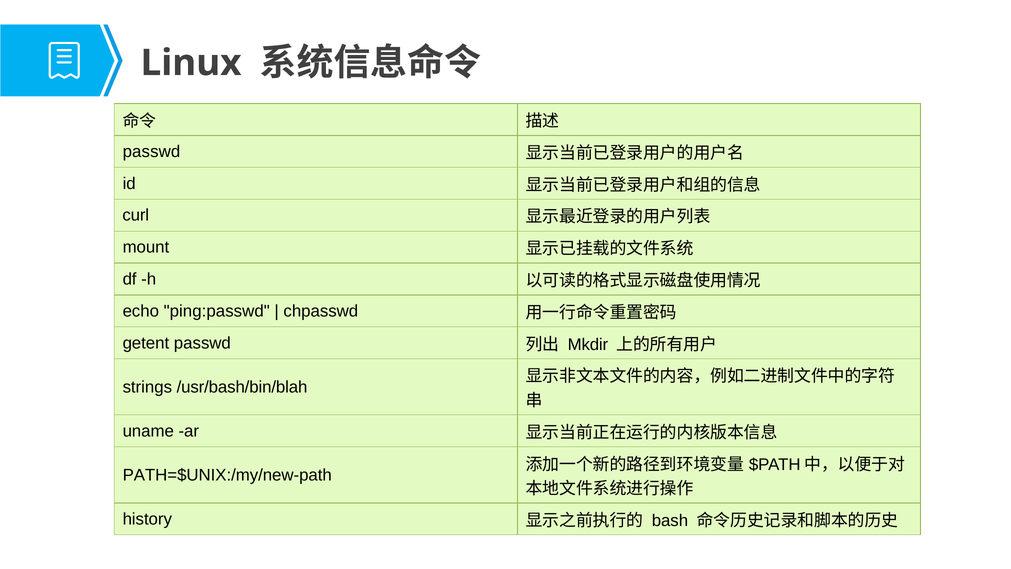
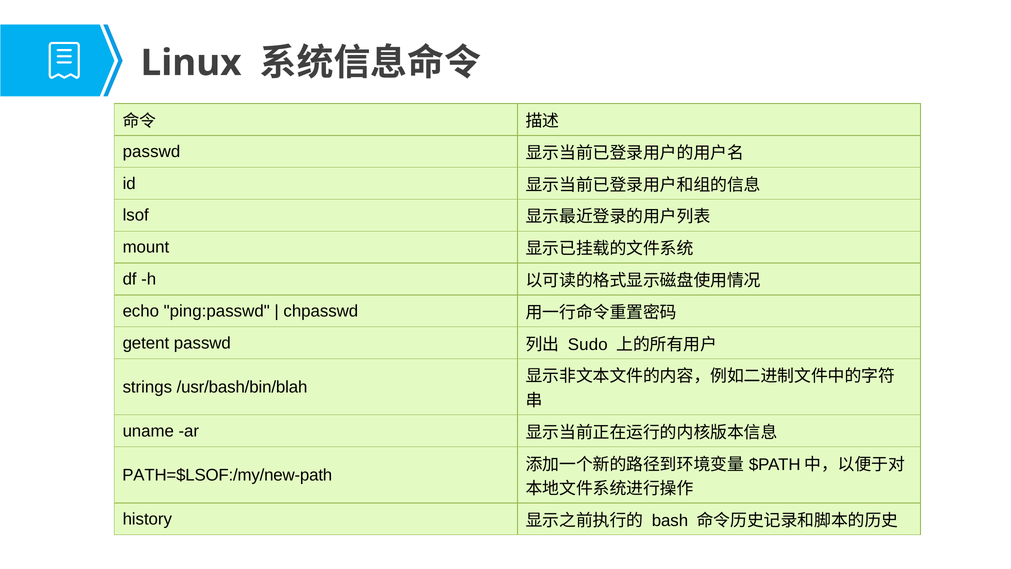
curl: curl -> lsof
Mkdir: Mkdir -> Sudo
PATH=$UNIX:/my/new-path: PATH=$UNIX:/my/new-path -> PATH=$LSOF:/my/new-path
